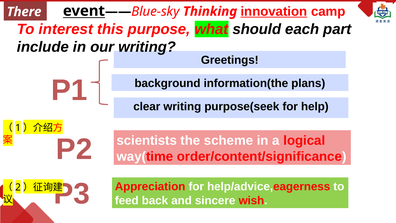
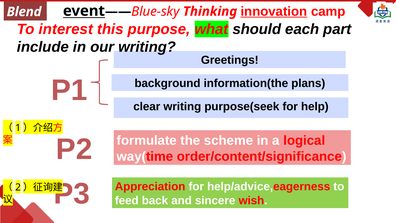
There: There -> Blend
scientists: scientists -> formulate
